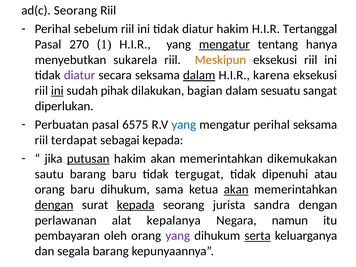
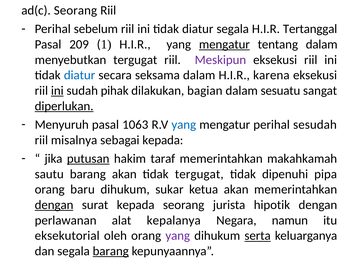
diatur hakim: hakim -> segala
270: 270 -> 209
tentang hanya: hanya -> dalam
menyebutkan sukarela: sukarela -> tergugat
Meskipun colour: orange -> purple
diatur at (80, 75) colour: purple -> blue
dalam at (199, 75) underline: present -> none
diperlukan underline: none -> present
Perbuatan: Perbuatan -> Menyuruh
6575: 6575 -> 1063
perihal seksama: seksama -> sesudah
terdapat: terdapat -> misalnya
hakim akan: akan -> taraf
dikemukakan: dikemukakan -> makahkamah
barang baru: baru -> akan
atau: atau -> pipa
sama: sama -> sukar
akan at (236, 189) underline: present -> none
kepada at (136, 205) underline: present -> none
sandra: sandra -> hipotik
pembayaran: pembayaran -> eksekutorial
barang at (111, 251) underline: none -> present
